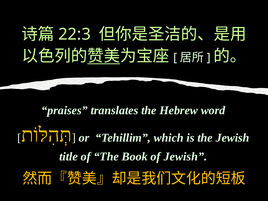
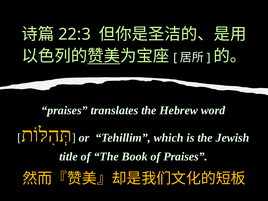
of Jewish: Jewish -> Praises
